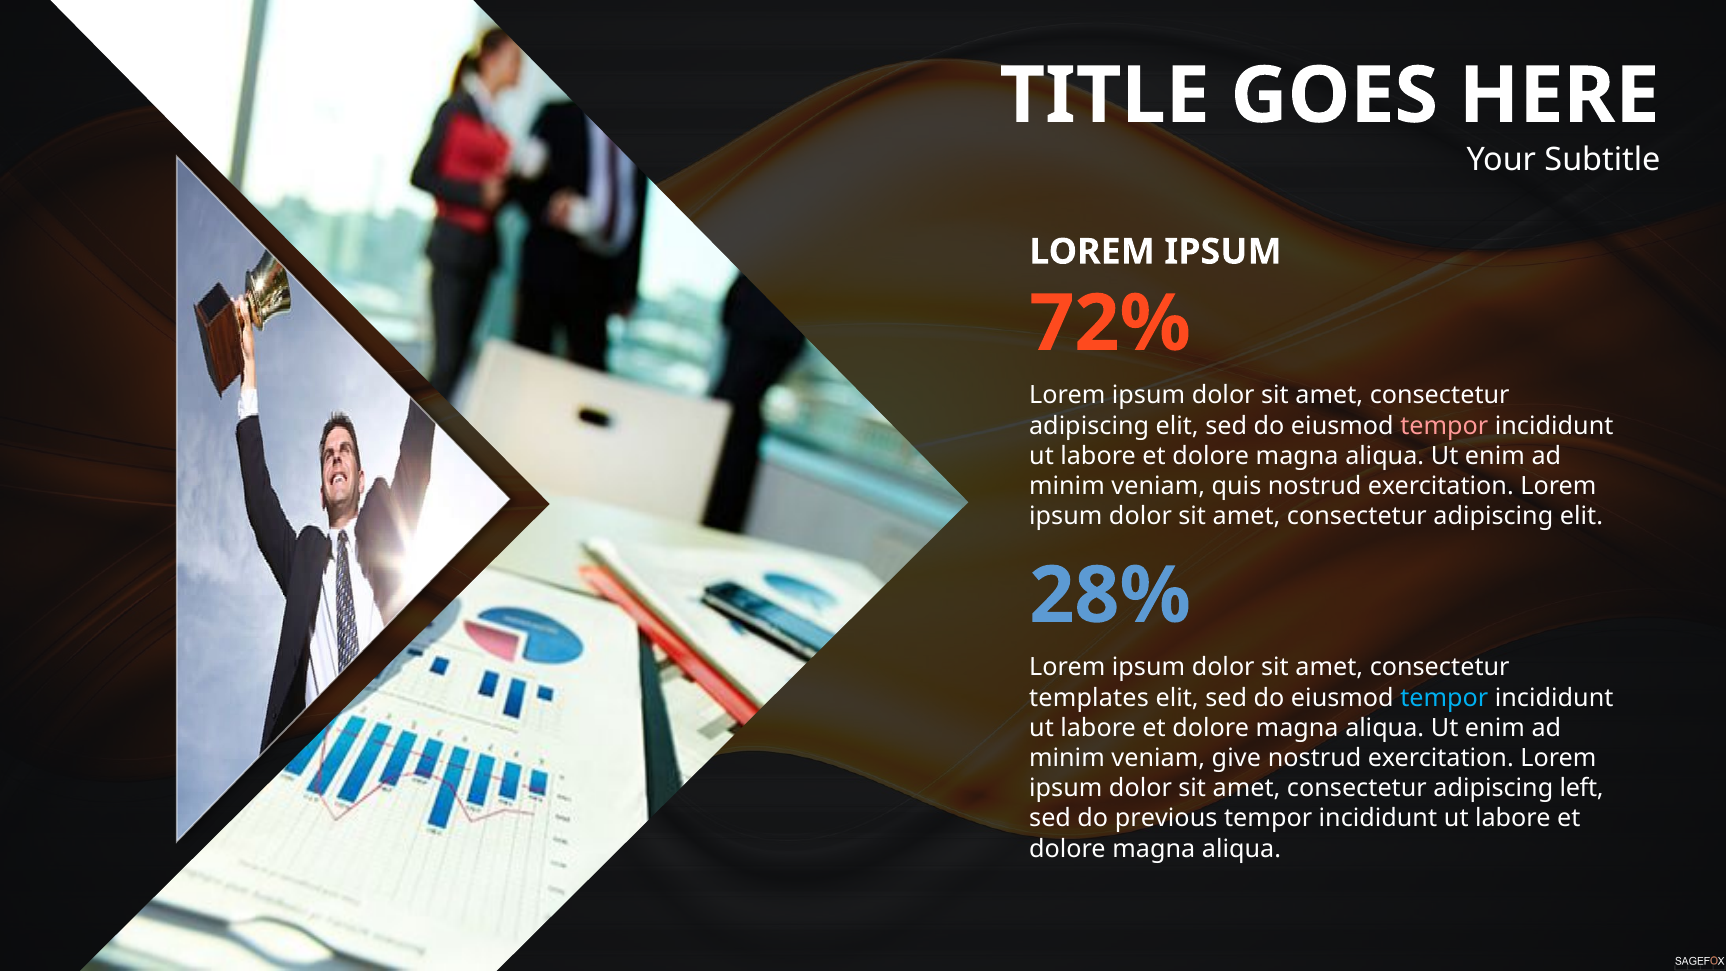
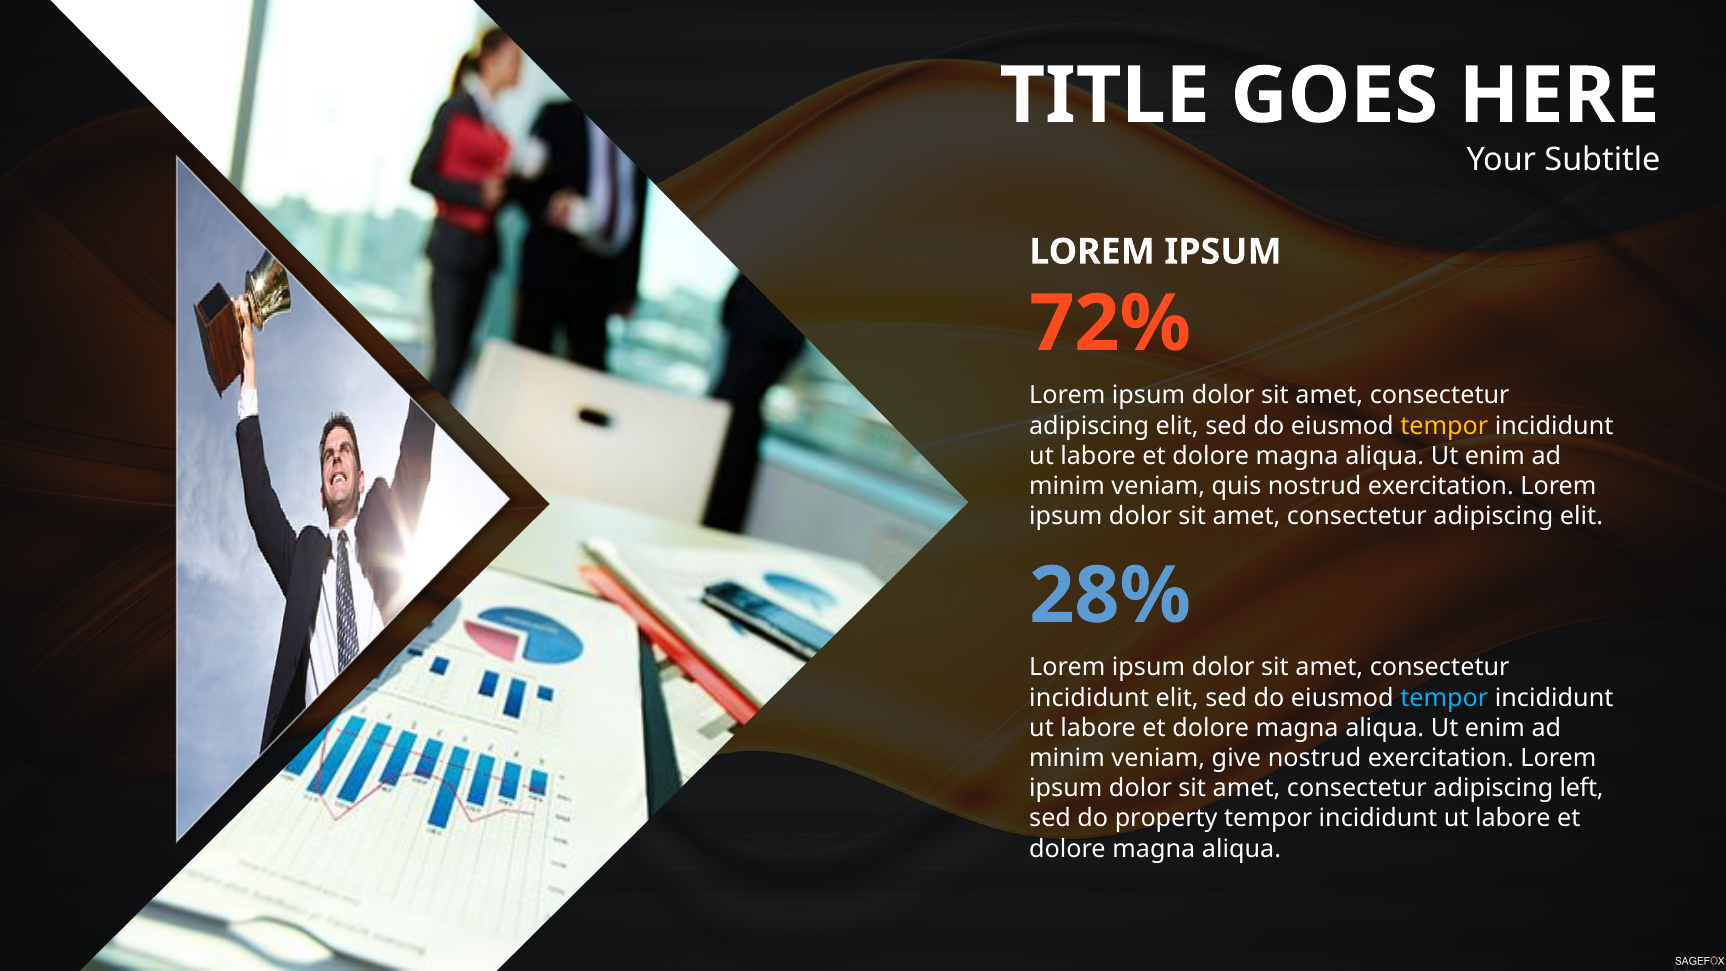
tempor at (1444, 426) colour: pink -> yellow
templates at (1089, 698): templates -> incididunt
previous: previous -> property
